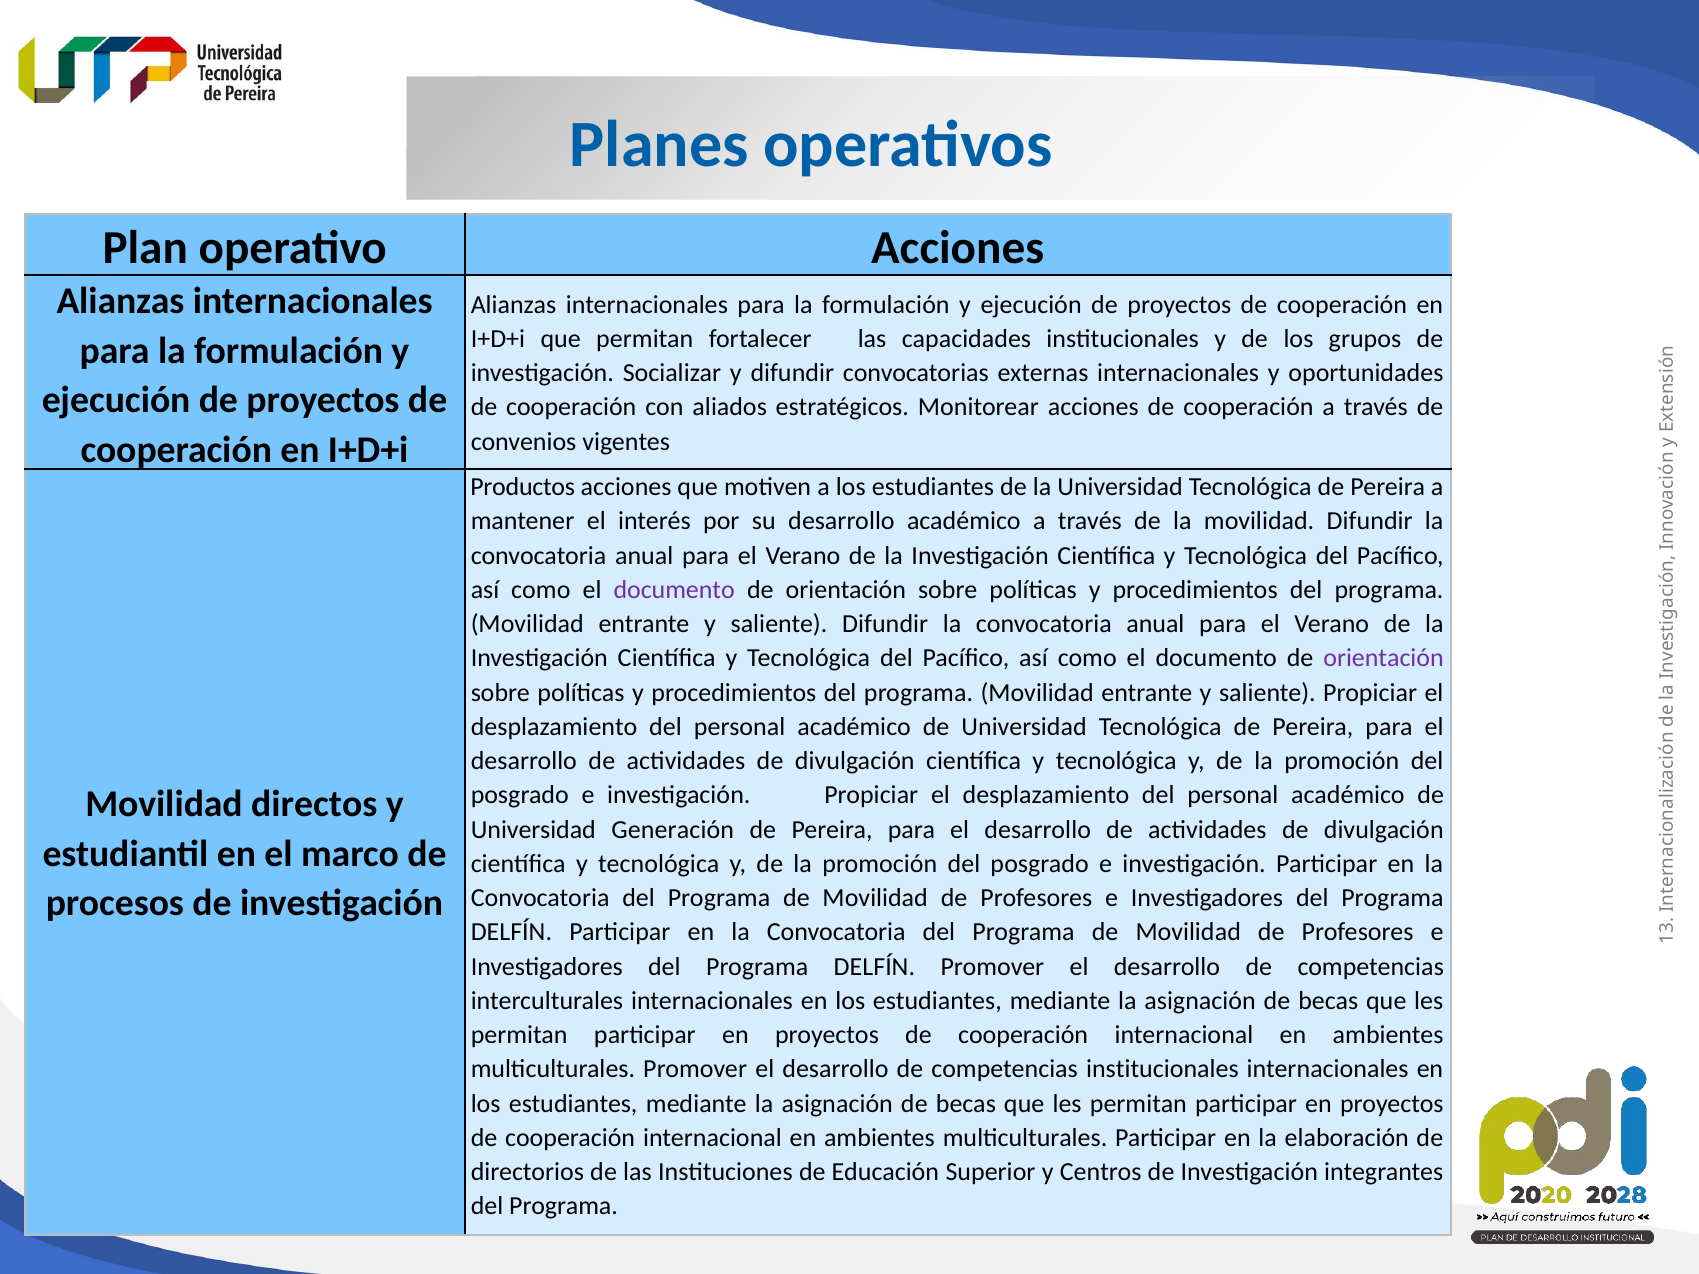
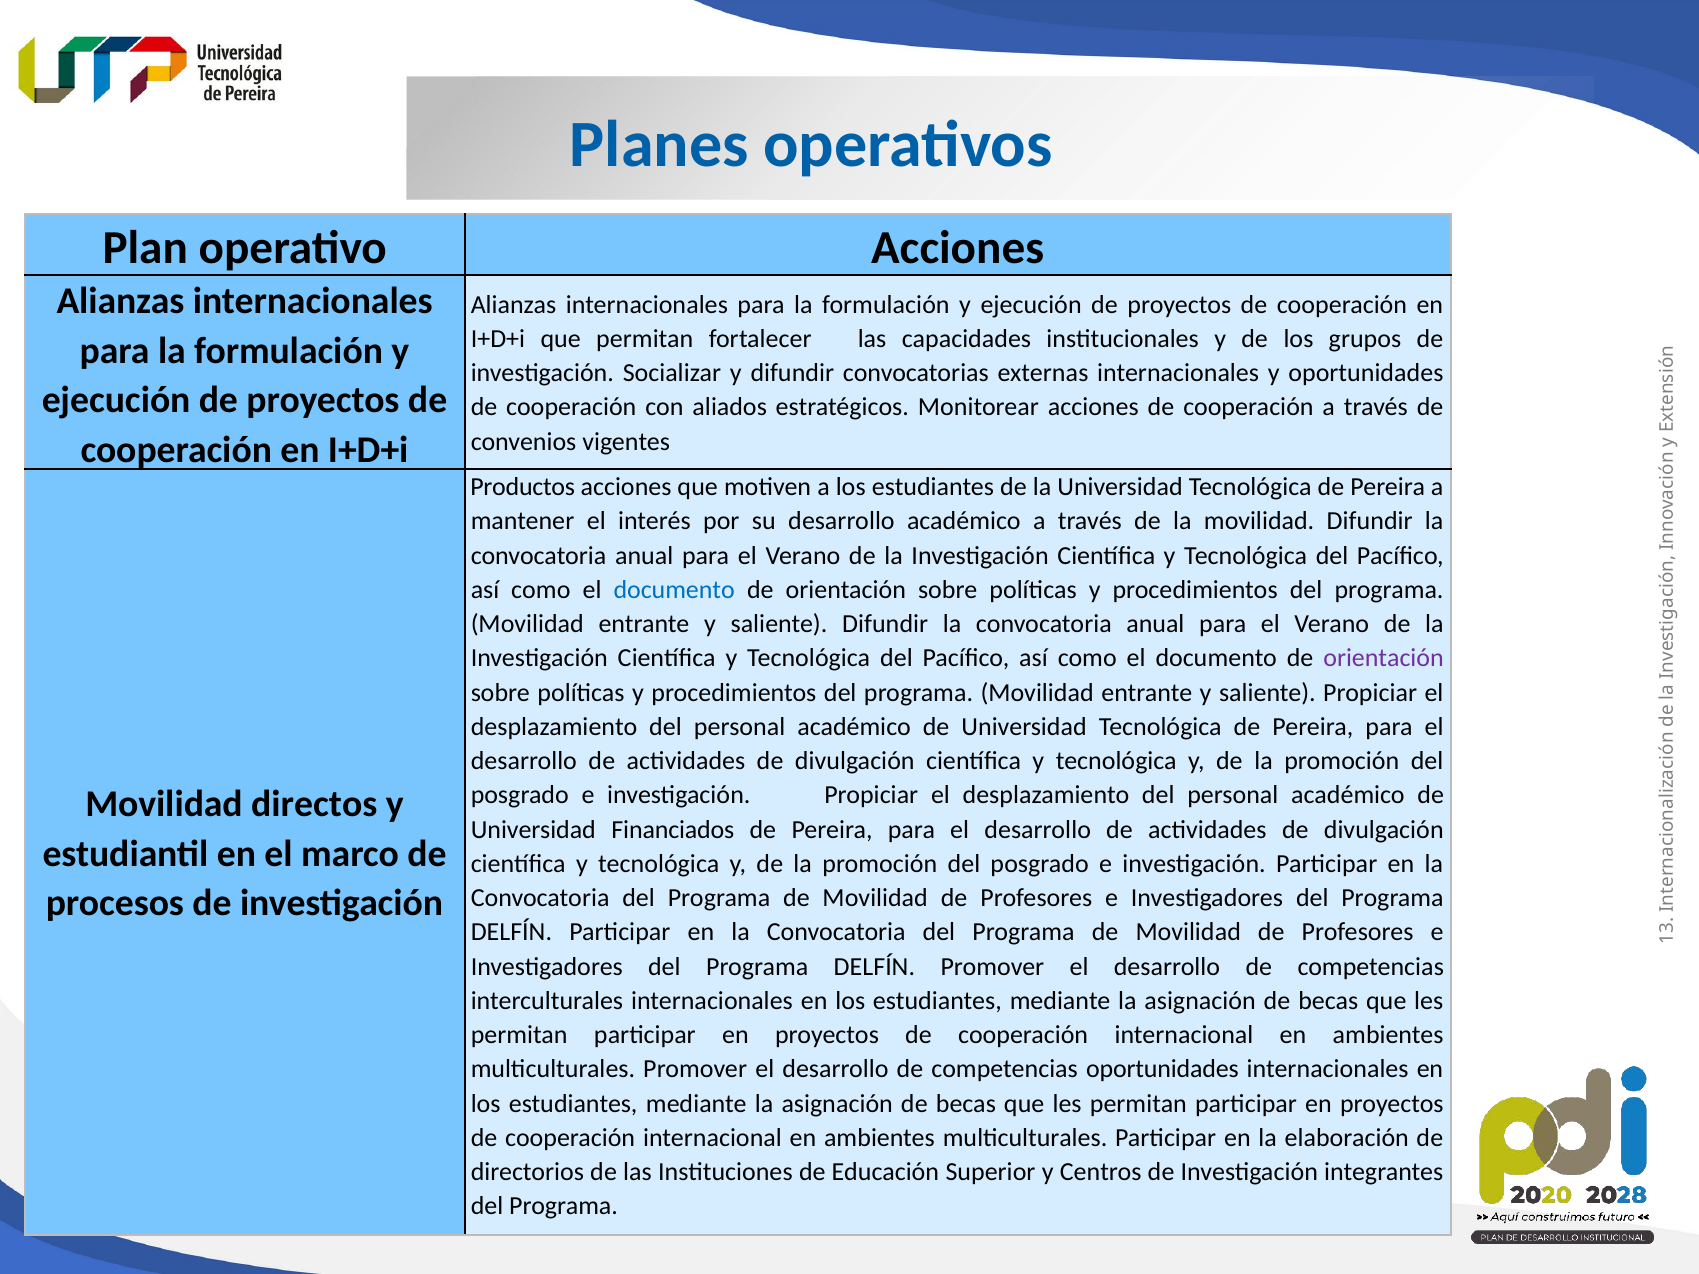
documento at (674, 590) colour: purple -> blue
Generación: Generación -> Financiados
competencias institucionales: institucionales -> oportunidades
